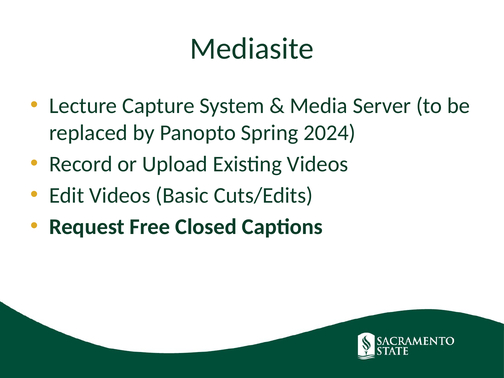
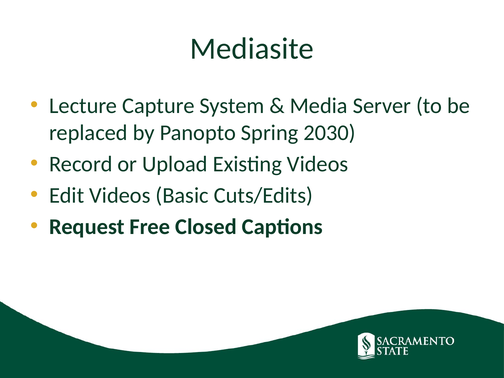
2024: 2024 -> 2030
